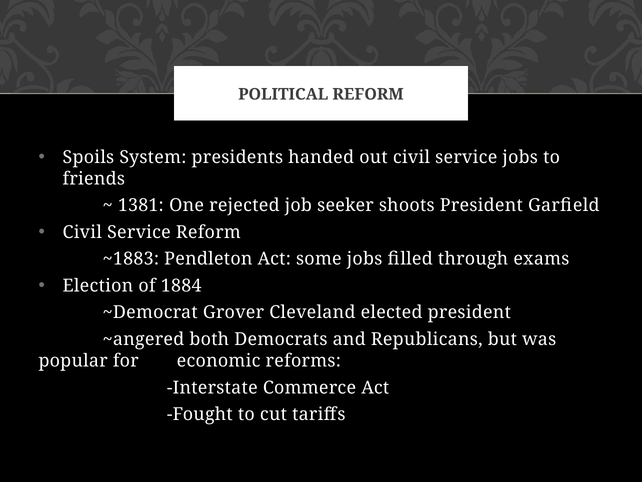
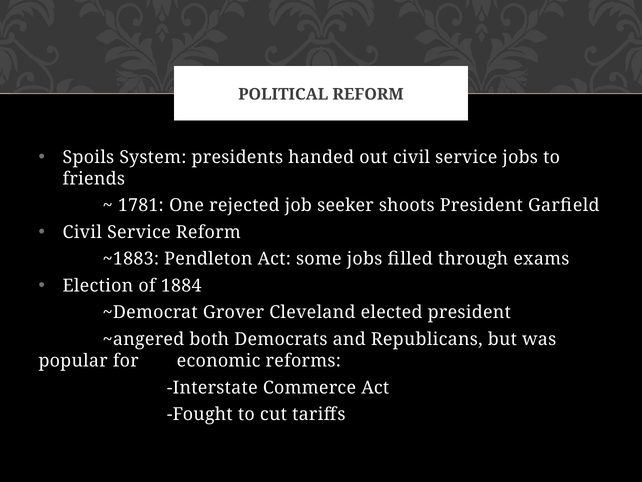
1381: 1381 -> 1781
